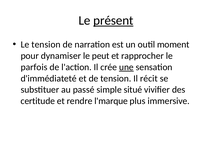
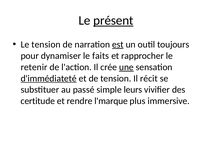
est underline: none -> present
moment: moment -> toujours
peut: peut -> faits
parfois: parfois -> retenir
d'immédiateté underline: none -> present
situé: situé -> leurs
